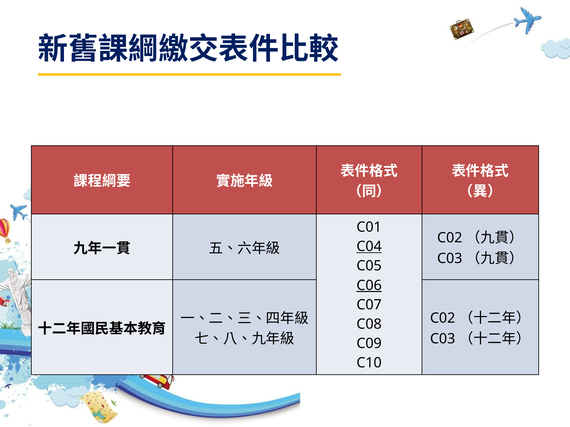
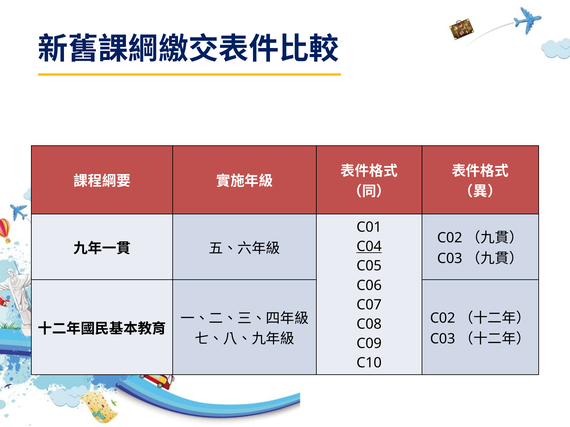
C06 underline: present -> none
